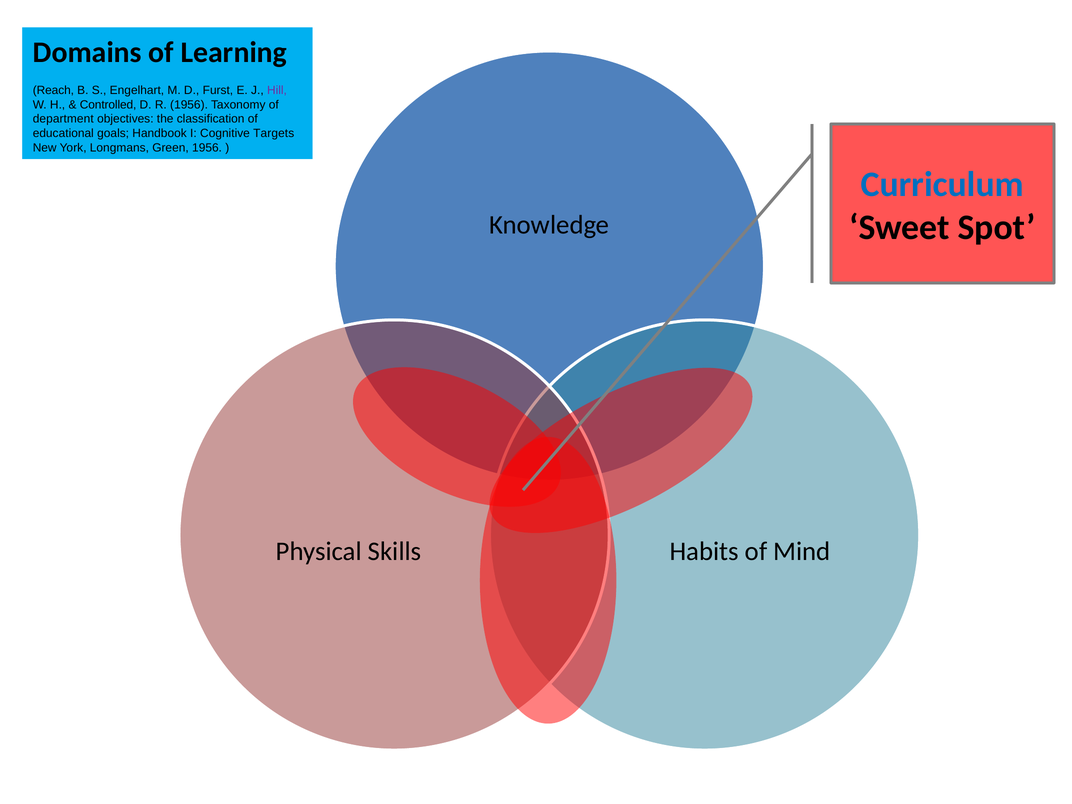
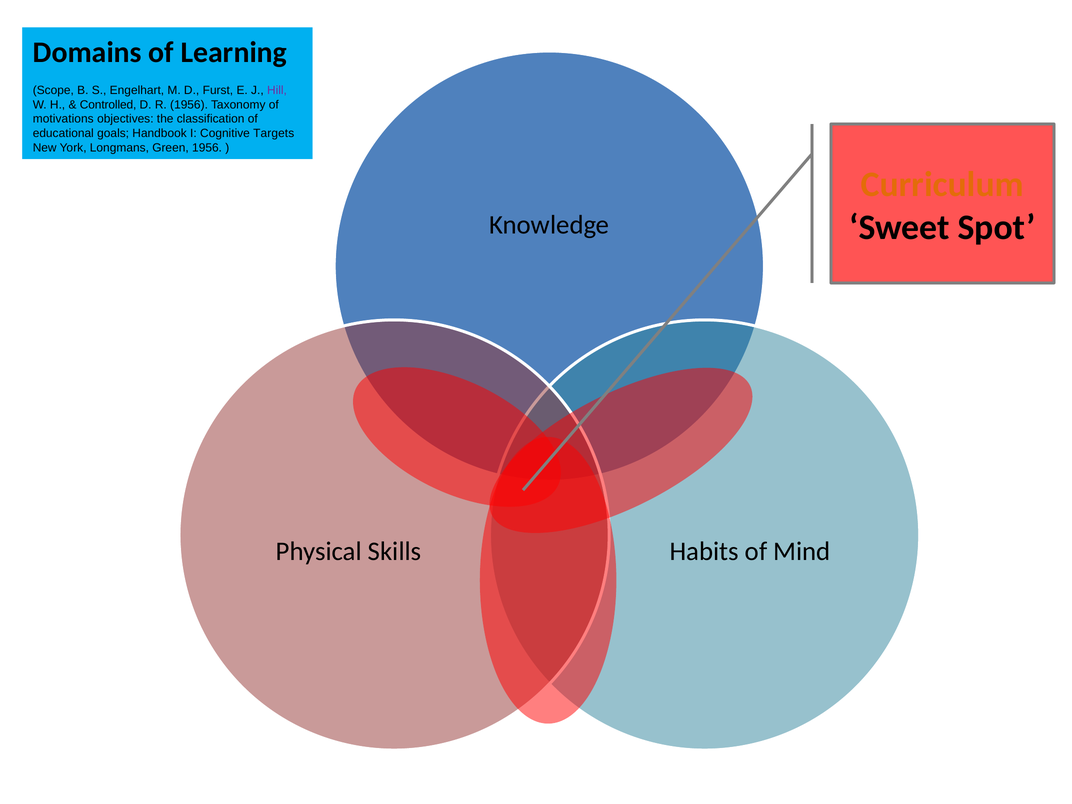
Reach: Reach -> Scope
department: department -> motivations
Curriculum colour: blue -> orange
